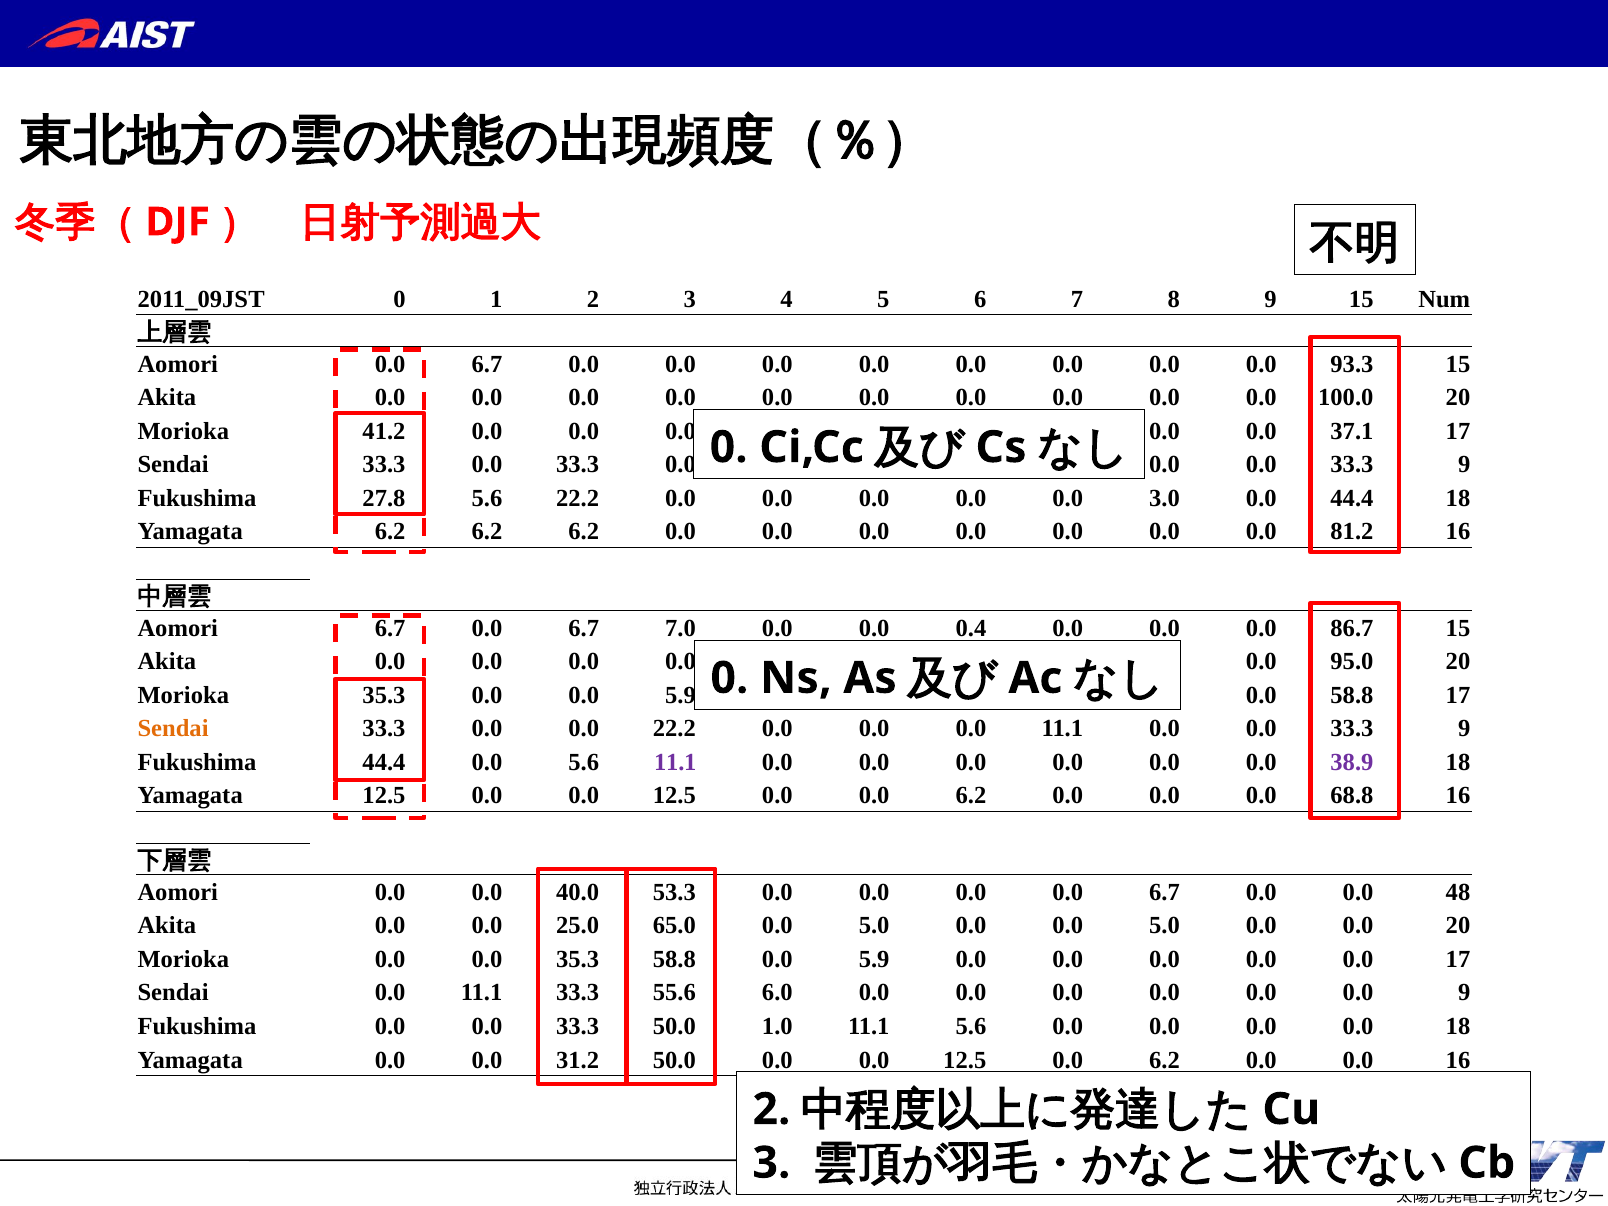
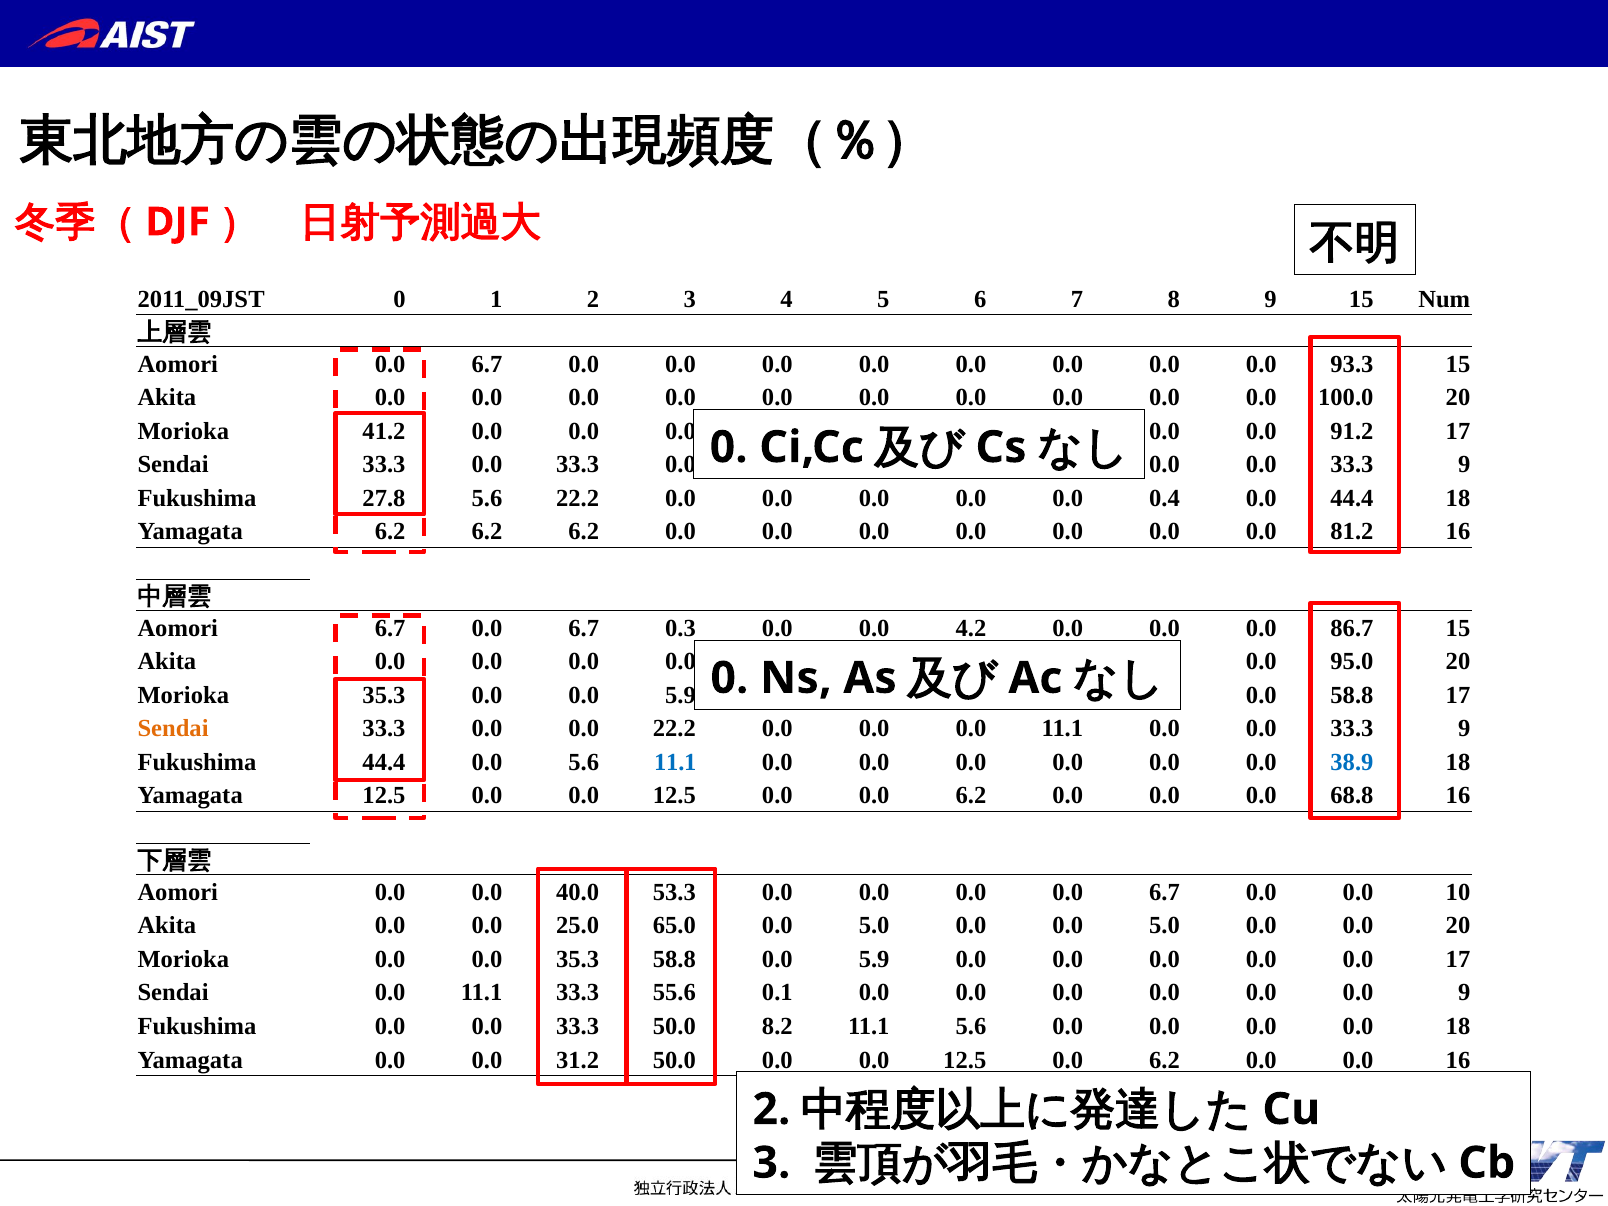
37.1: 37.1 -> 91.2
3.0: 3.0 -> 0.4
7.0: 7.0 -> 0.3
0.4: 0.4 -> 4.2
11.1 at (675, 762) colour: purple -> blue
38.9 colour: purple -> blue
48: 48 -> 10
6.0: 6.0 -> 0.1
1.0: 1.0 -> 8.2
